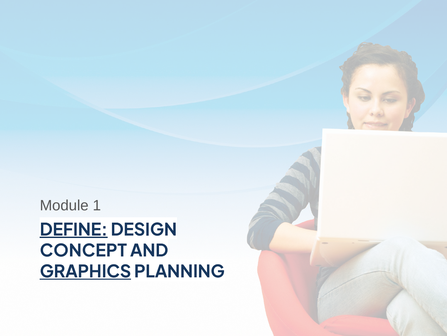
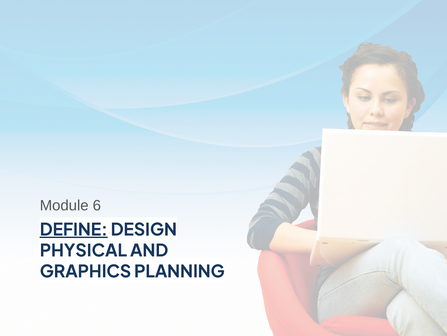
1: 1 -> 6
CONCEPT: CONCEPT -> PHYSICAL
GRAPHICS underline: present -> none
